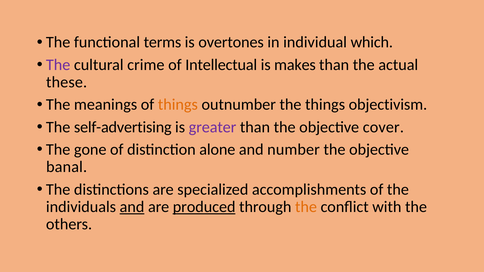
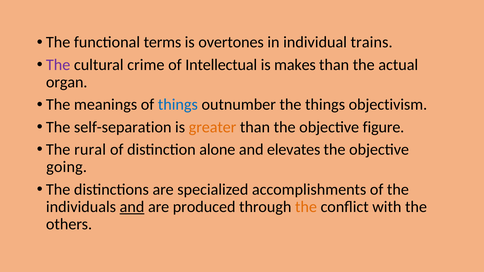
which: which -> trains
these: these -> organ
things at (178, 105) colour: orange -> blue
self-advertising: self-advertising -> self-separation
greater colour: purple -> orange
cover: cover -> figure
gone: gone -> rural
number: number -> elevates
banal: banal -> going
produced underline: present -> none
